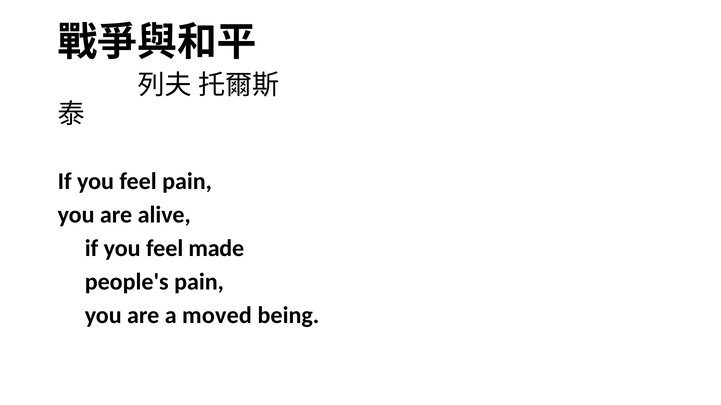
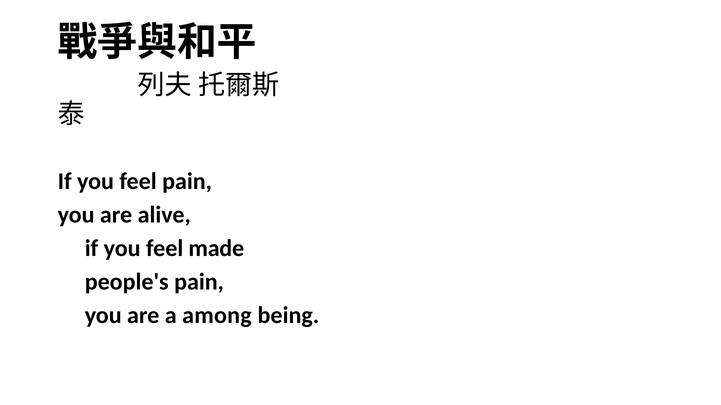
moved: moved -> among
